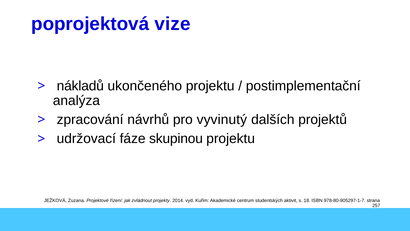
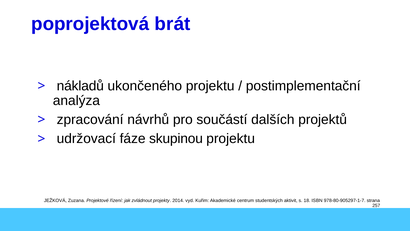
vize: vize -> brát
vyvinutý: vyvinutý -> součástí
